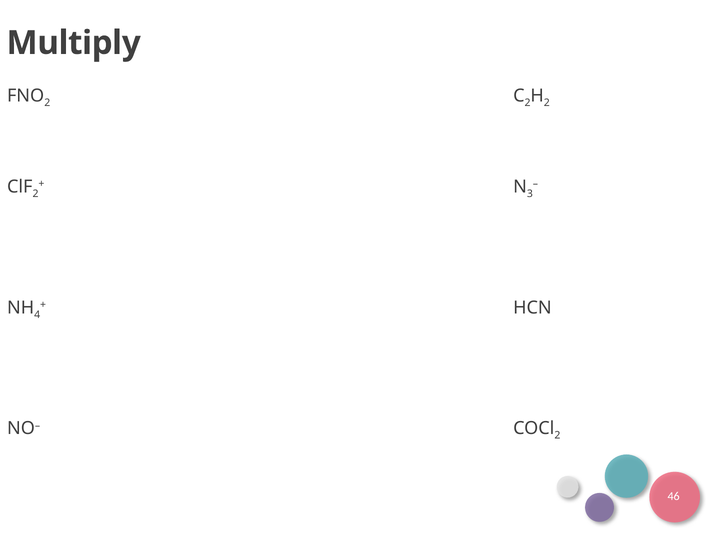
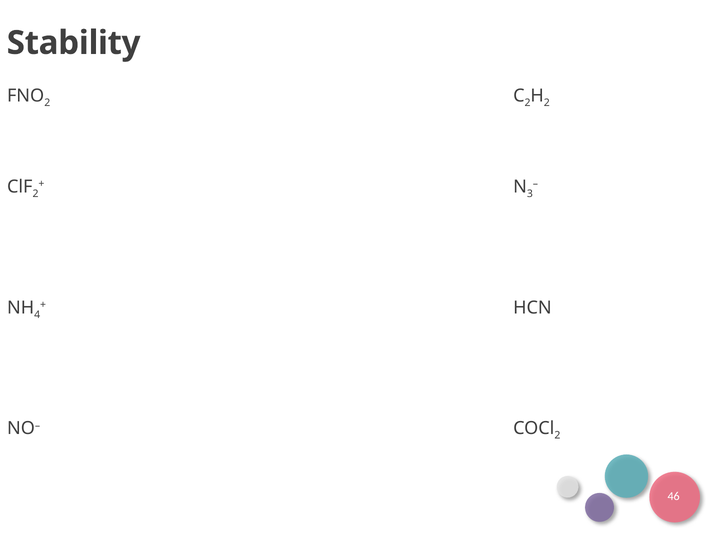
Multiply: Multiply -> Stability
